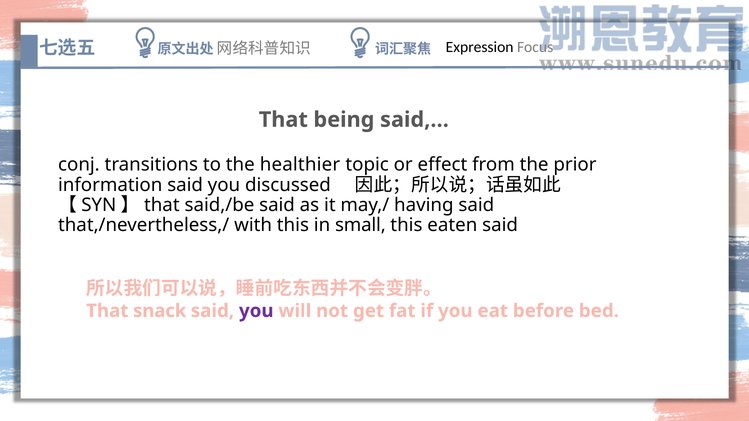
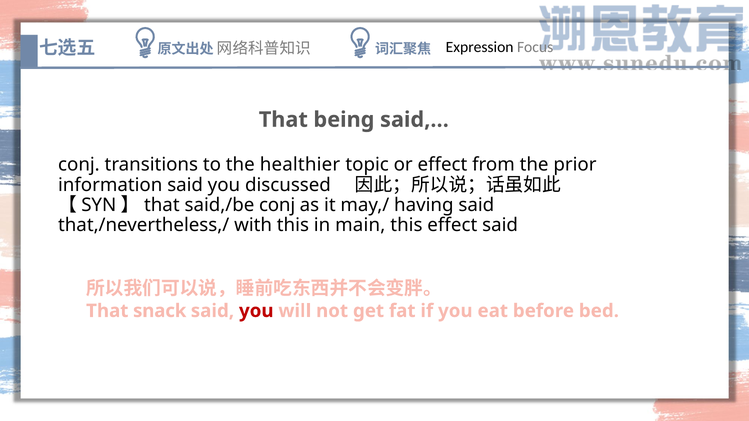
said,/be said: said -> conj
small: small -> main
this eaten: eaten -> effect
you at (256, 311) colour: purple -> red
